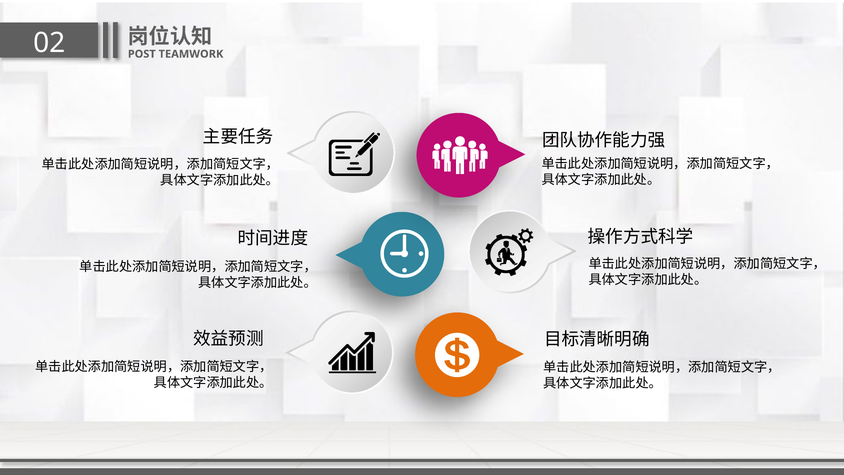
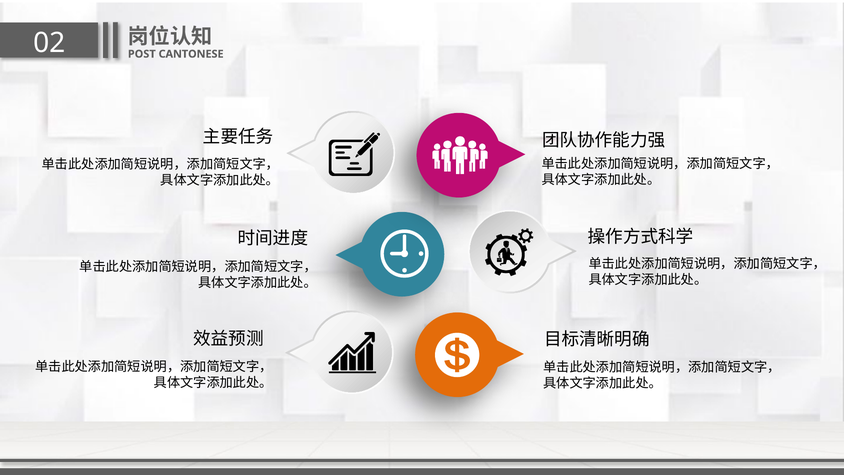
TEAMWORK: TEAMWORK -> CANTONESE
